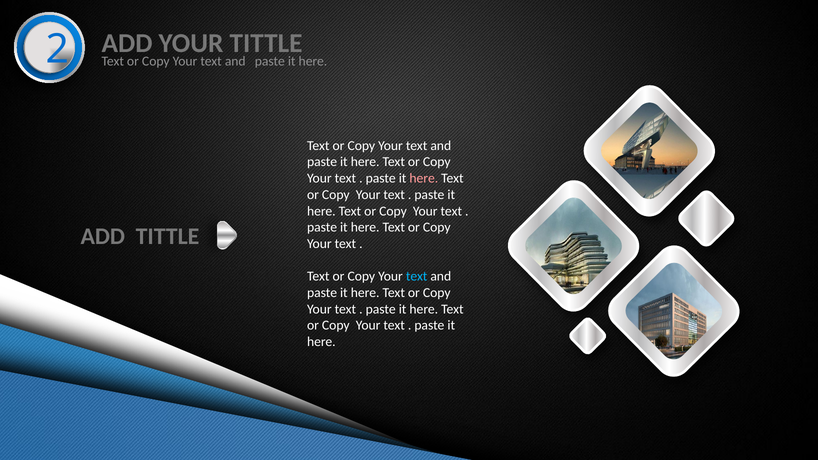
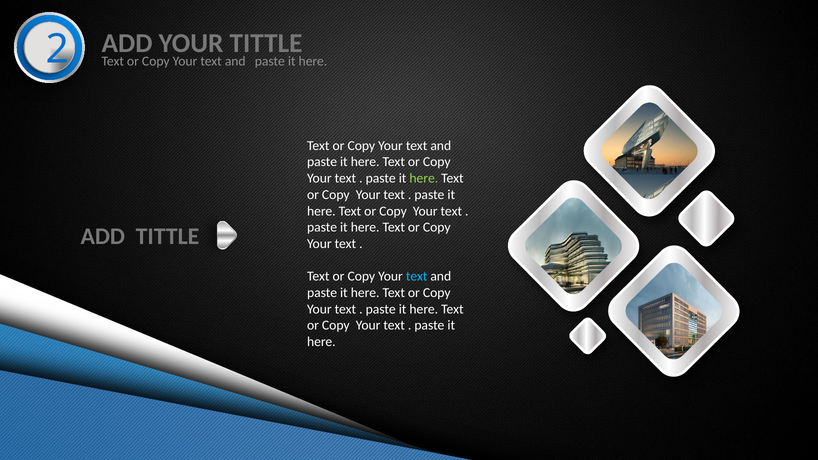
here at (424, 178) colour: pink -> light green
